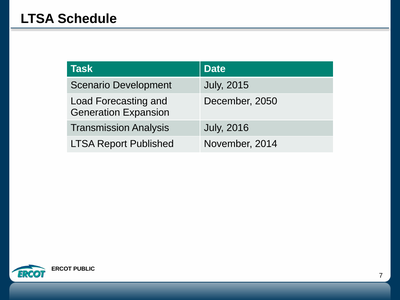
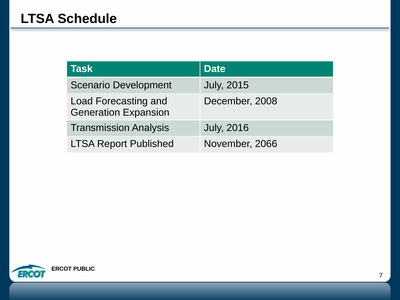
2050: 2050 -> 2008
2014: 2014 -> 2066
